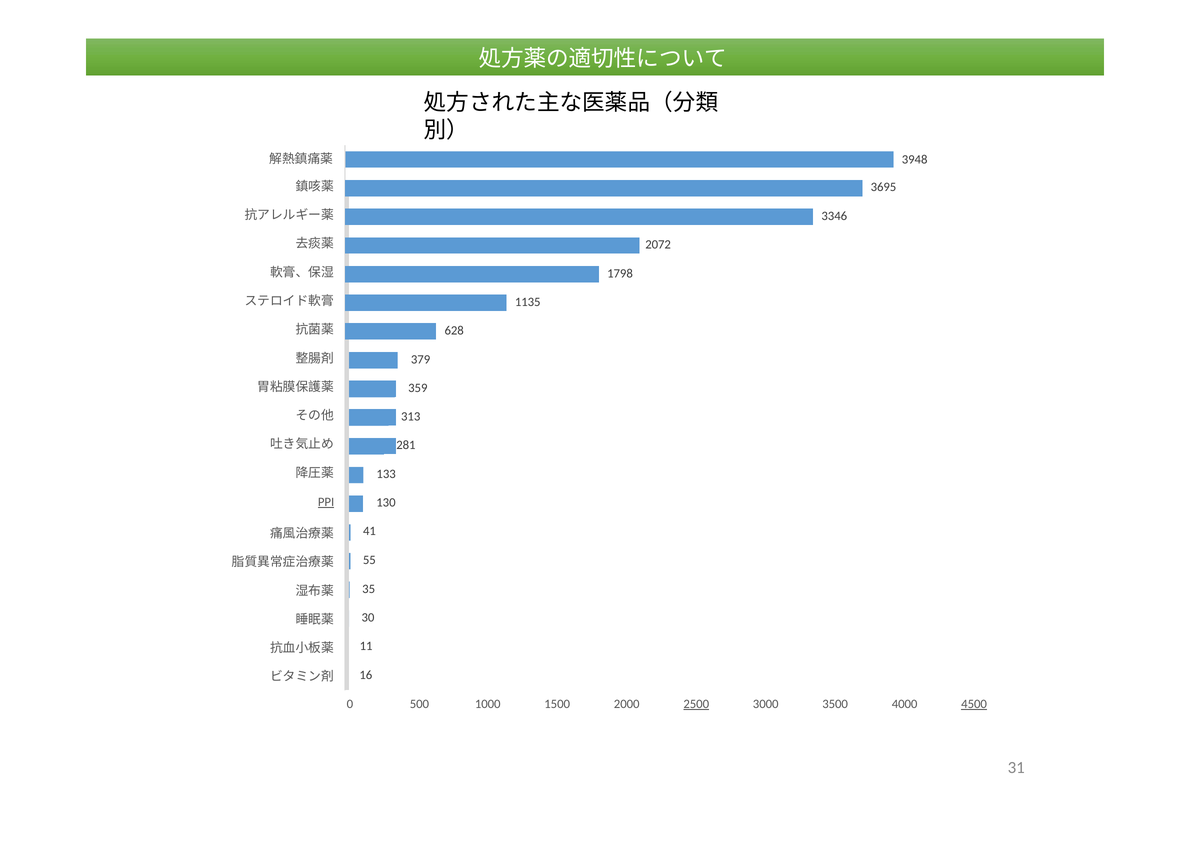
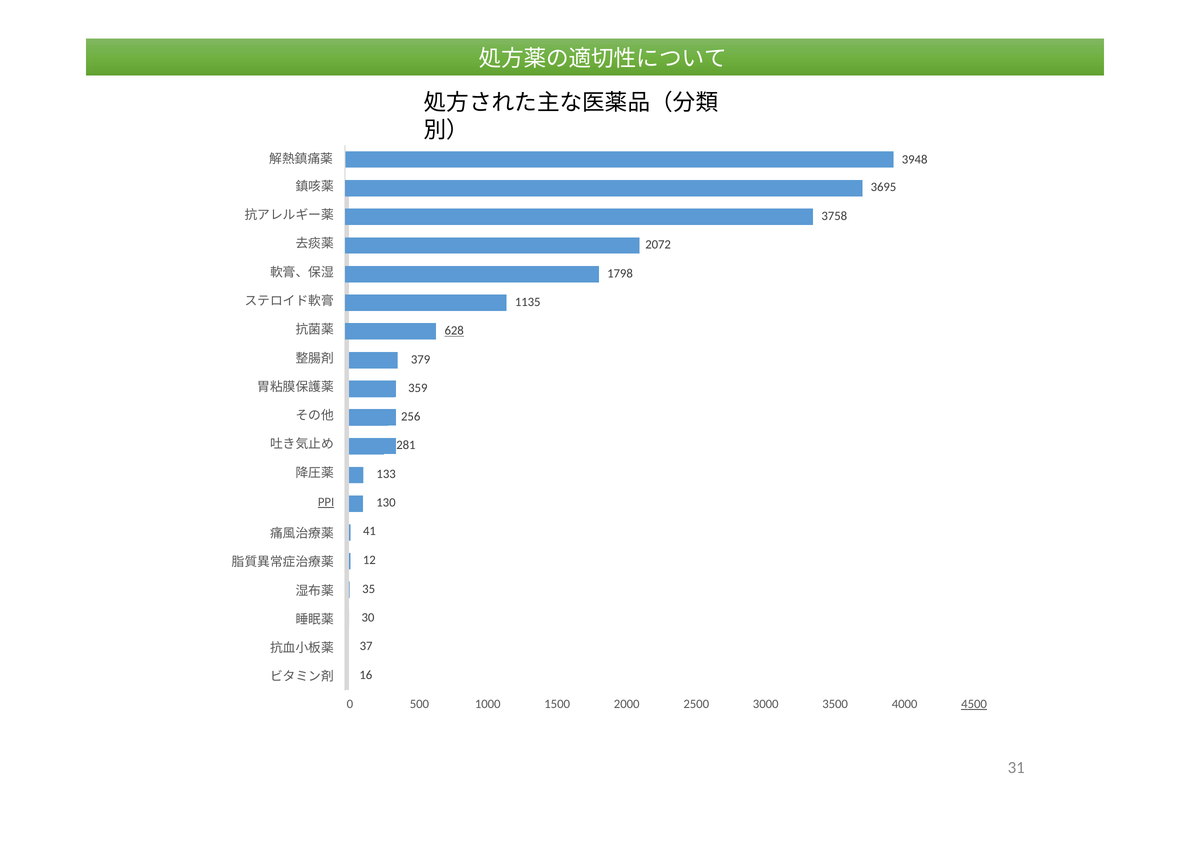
3346: 3346 -> 3758
628 underline: none -> present
313: 313 -> 256
55: 55 -> 12
11: 11 -> 37
2500 underline: present -> none
